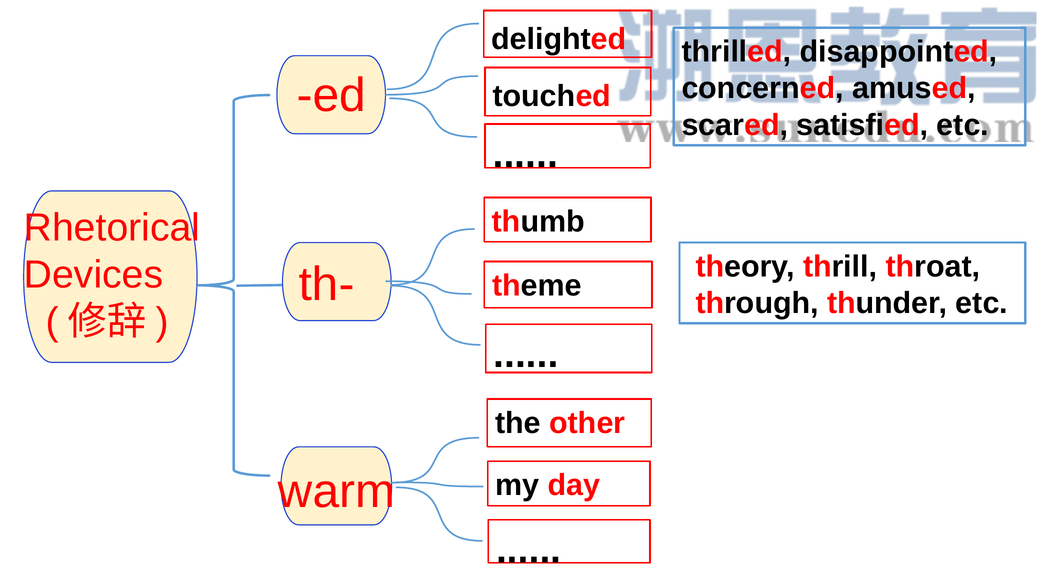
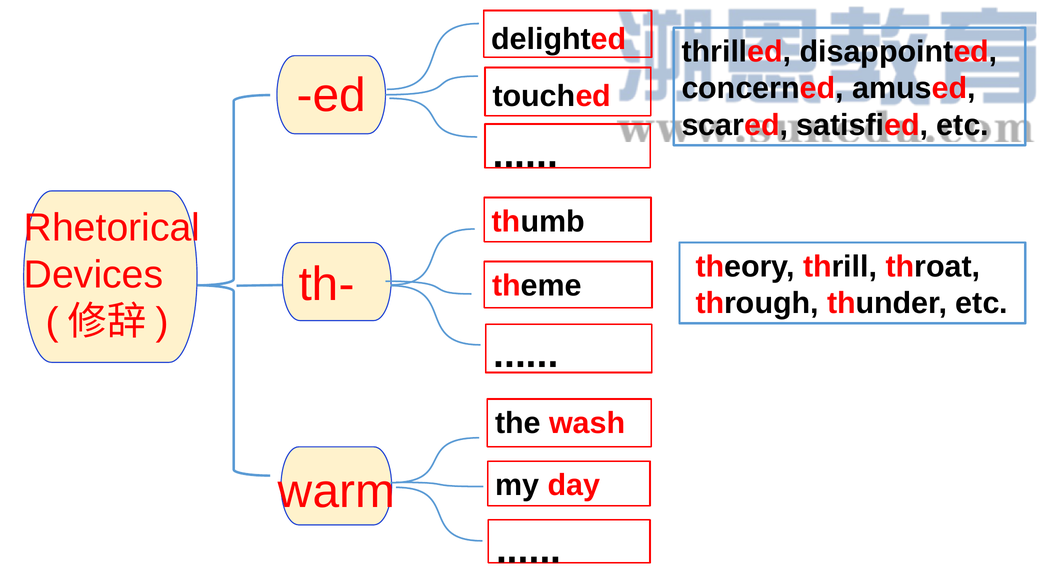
other: other -> wash
